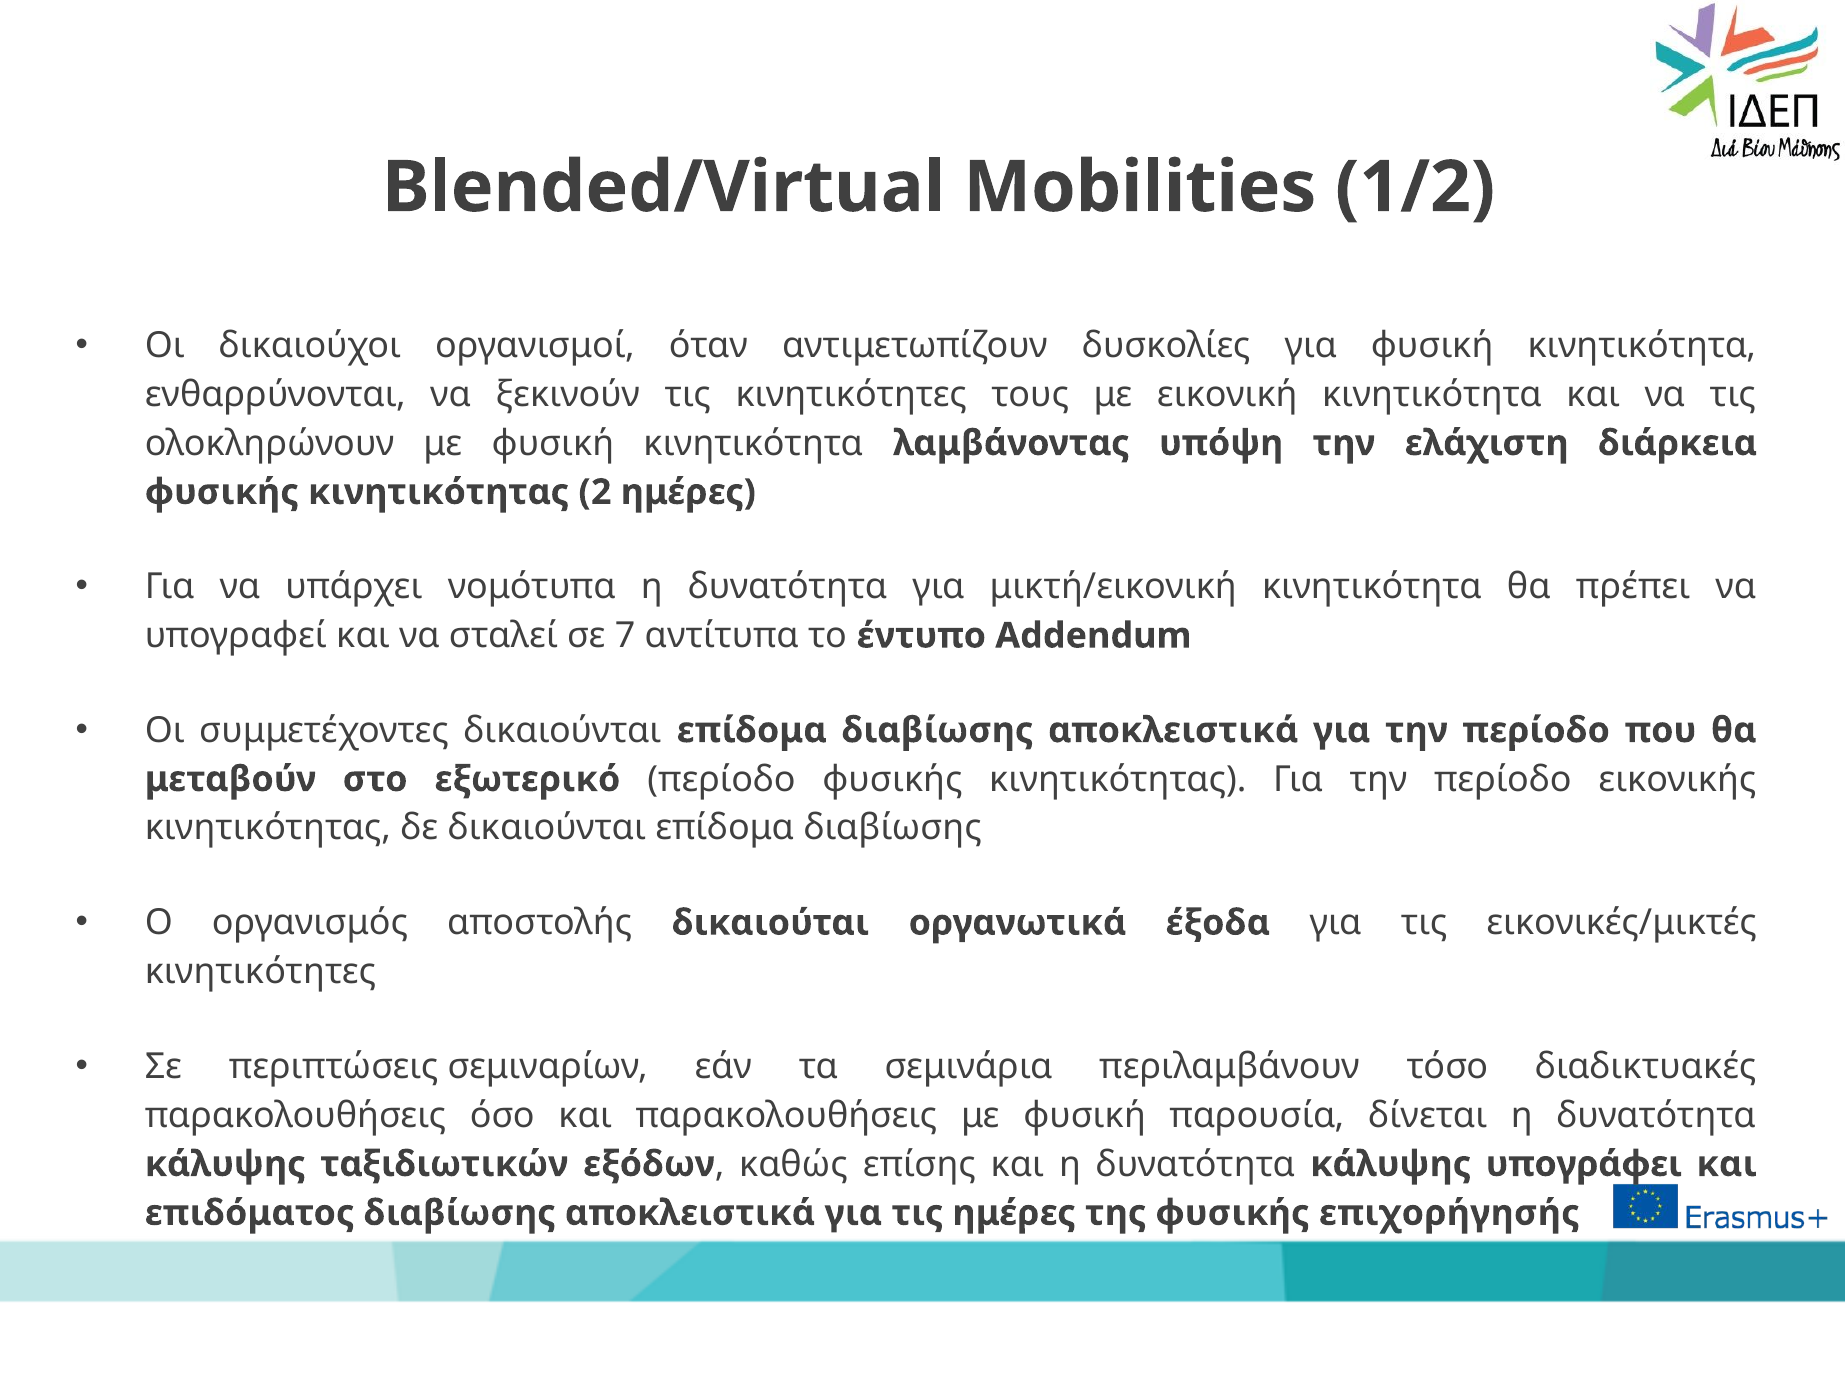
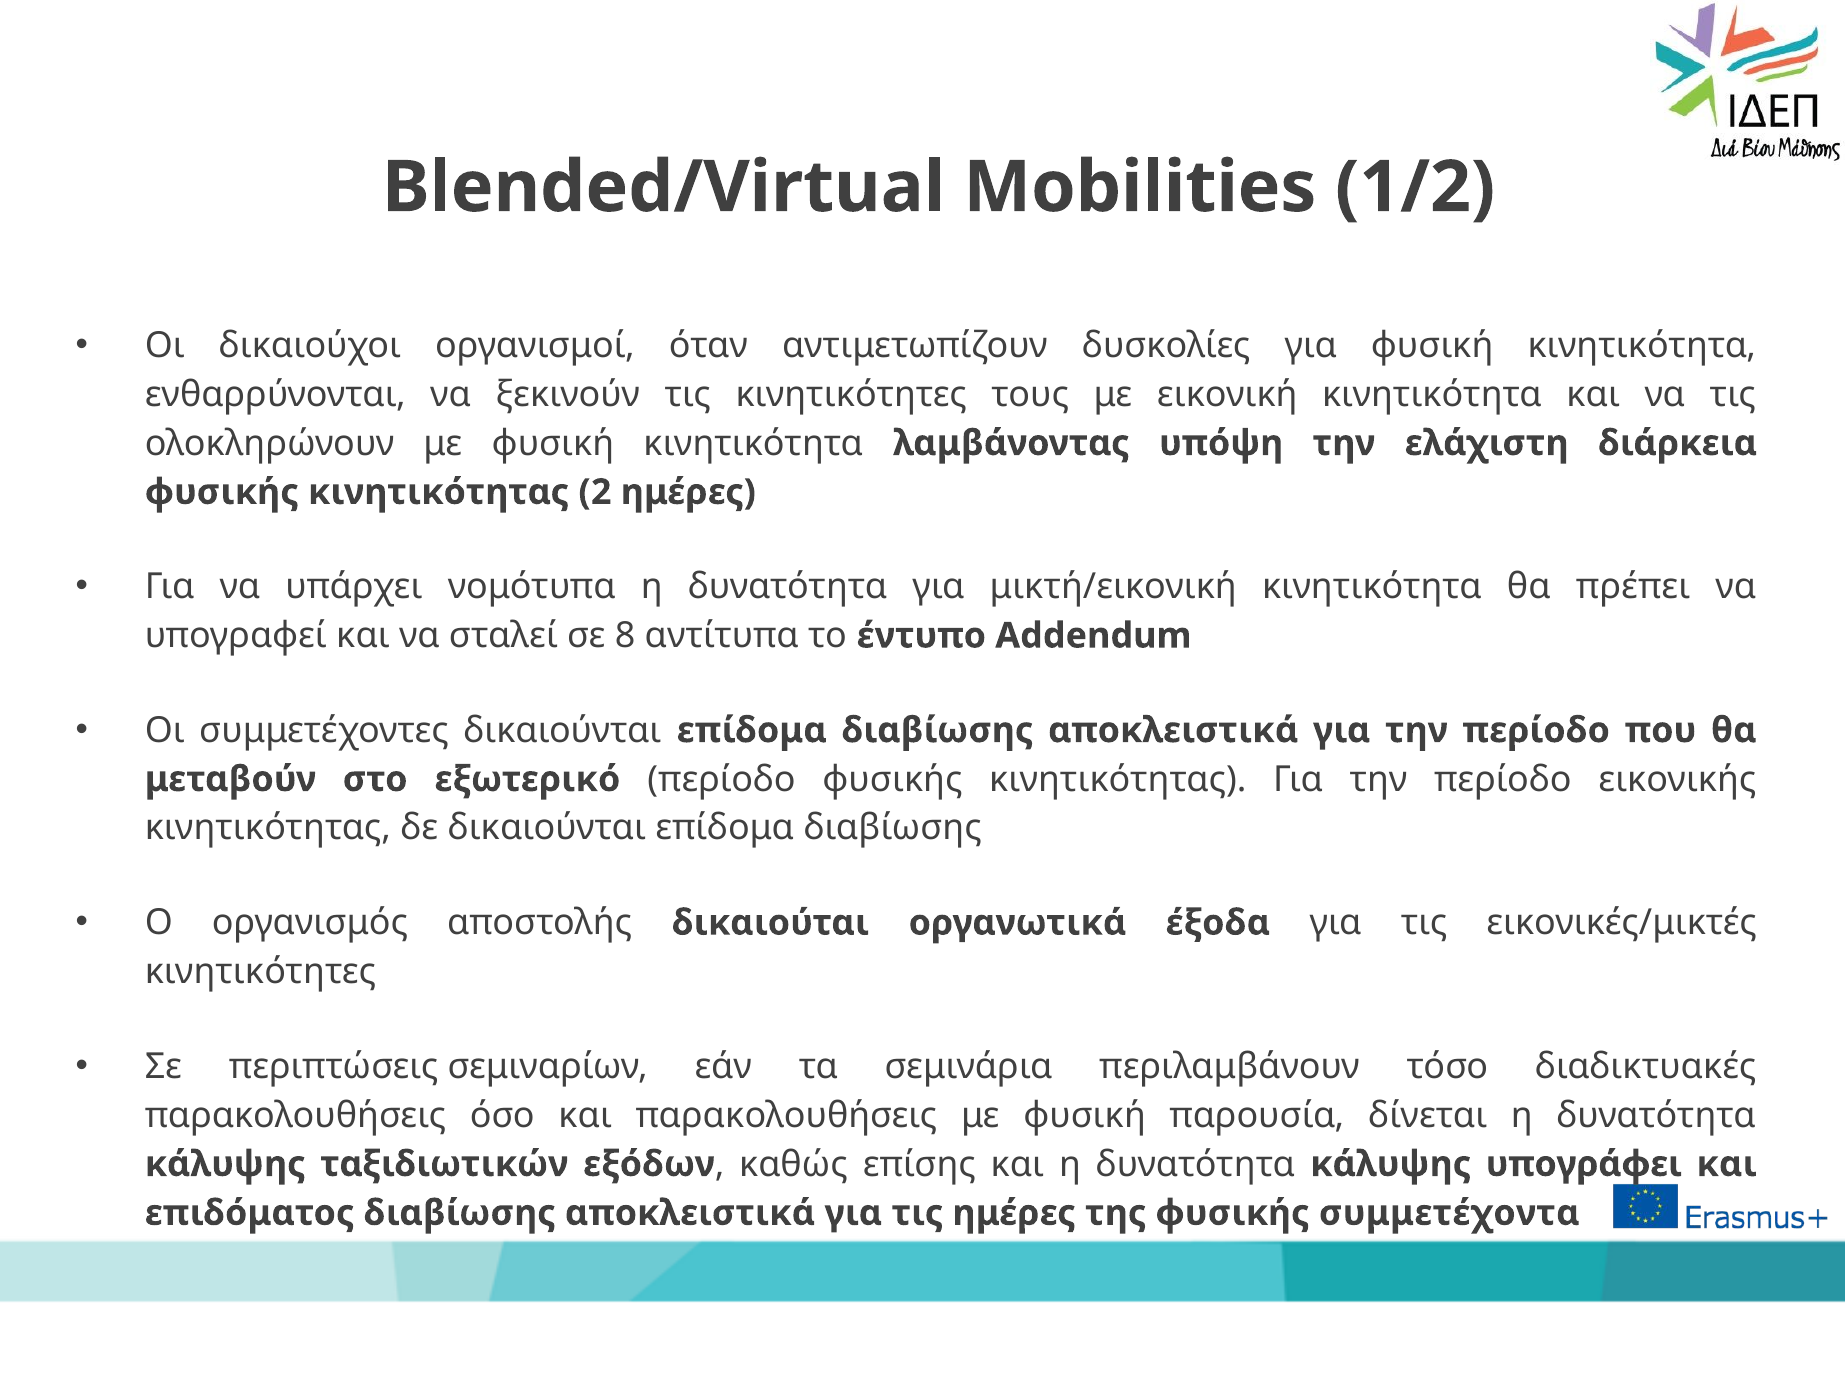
7: 7 -> 8
επιχορήγησής: επιχορήγησής -> συμμετέχοντα
